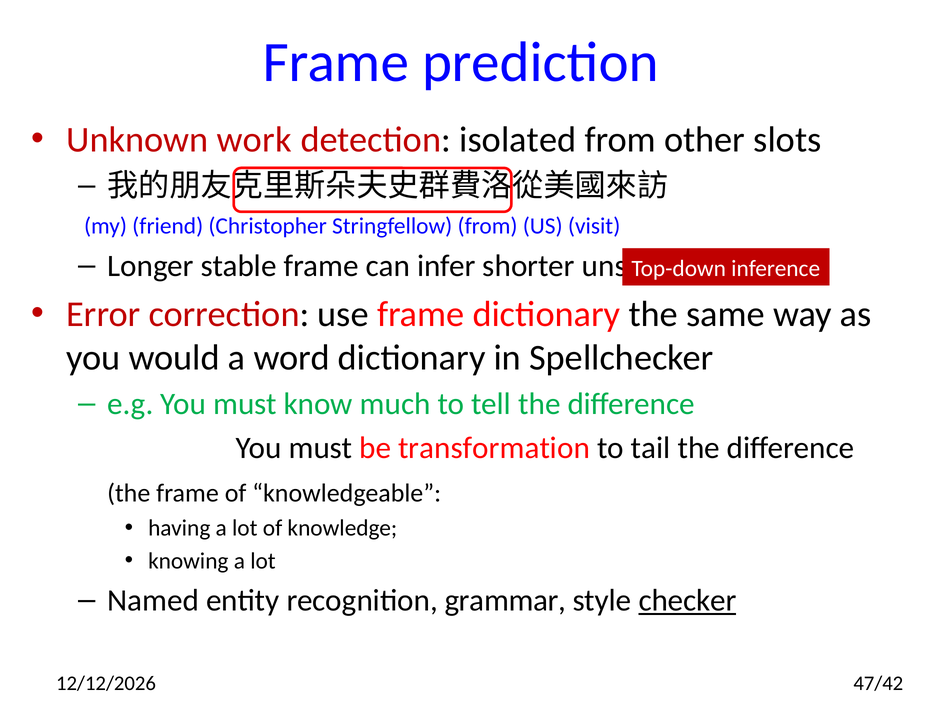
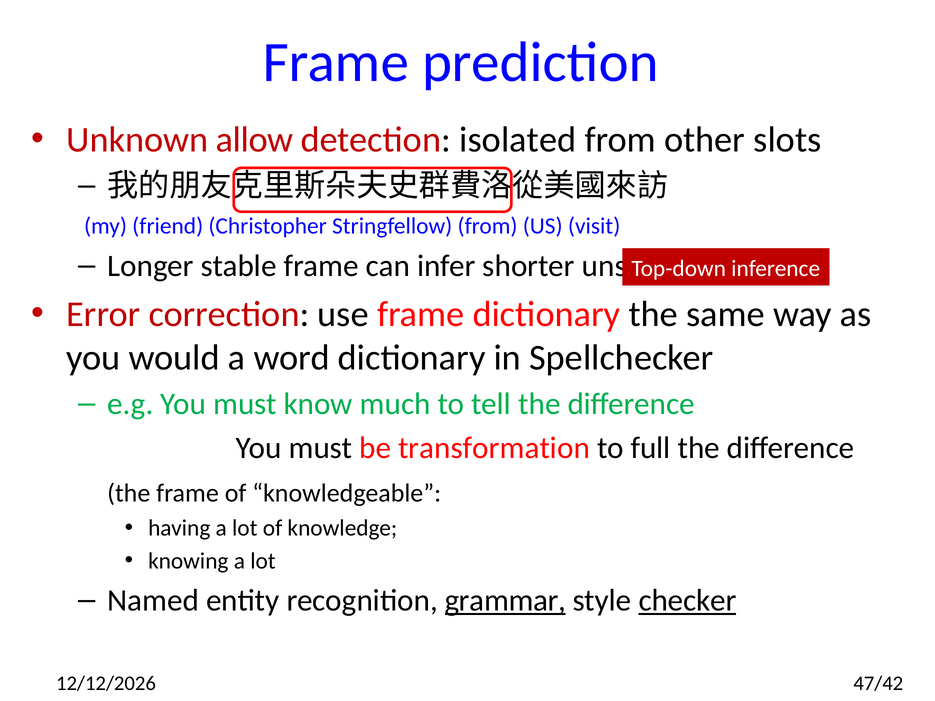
work: work -> allow
tail: tail -> full
grammar underline: none -> present
